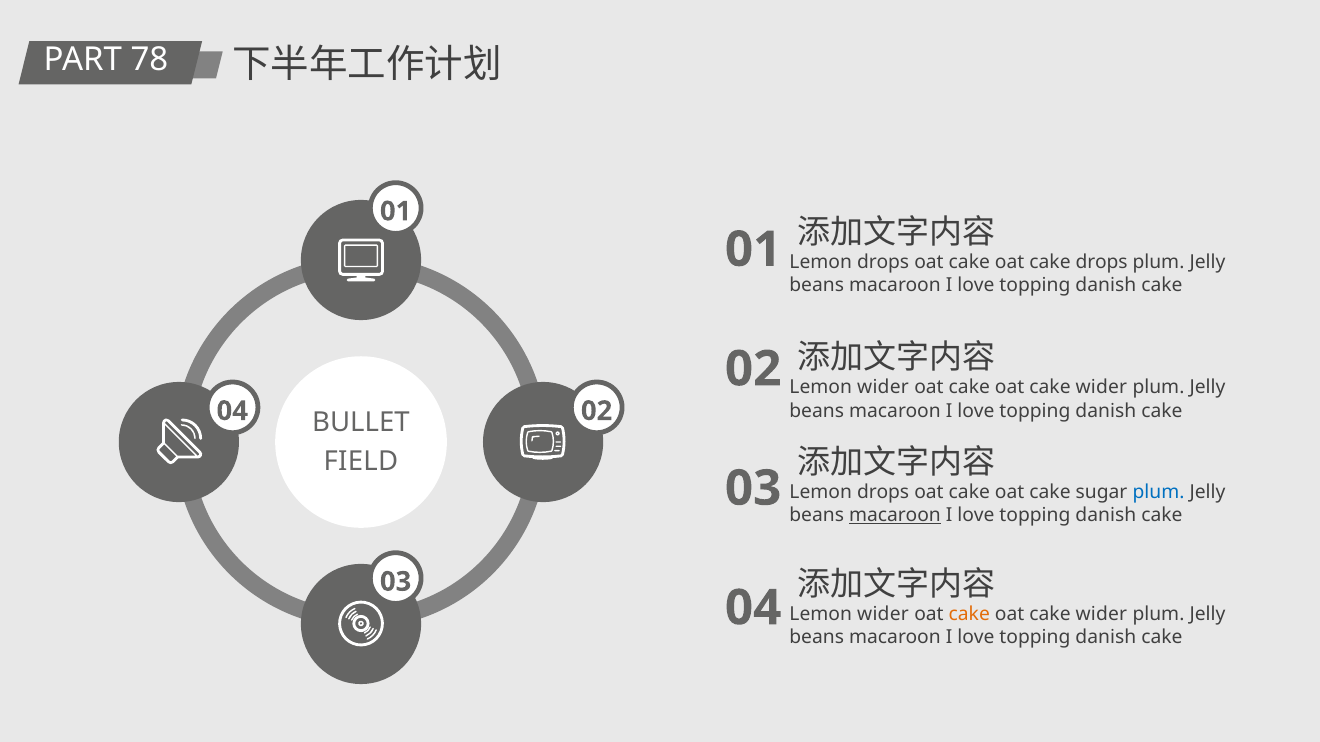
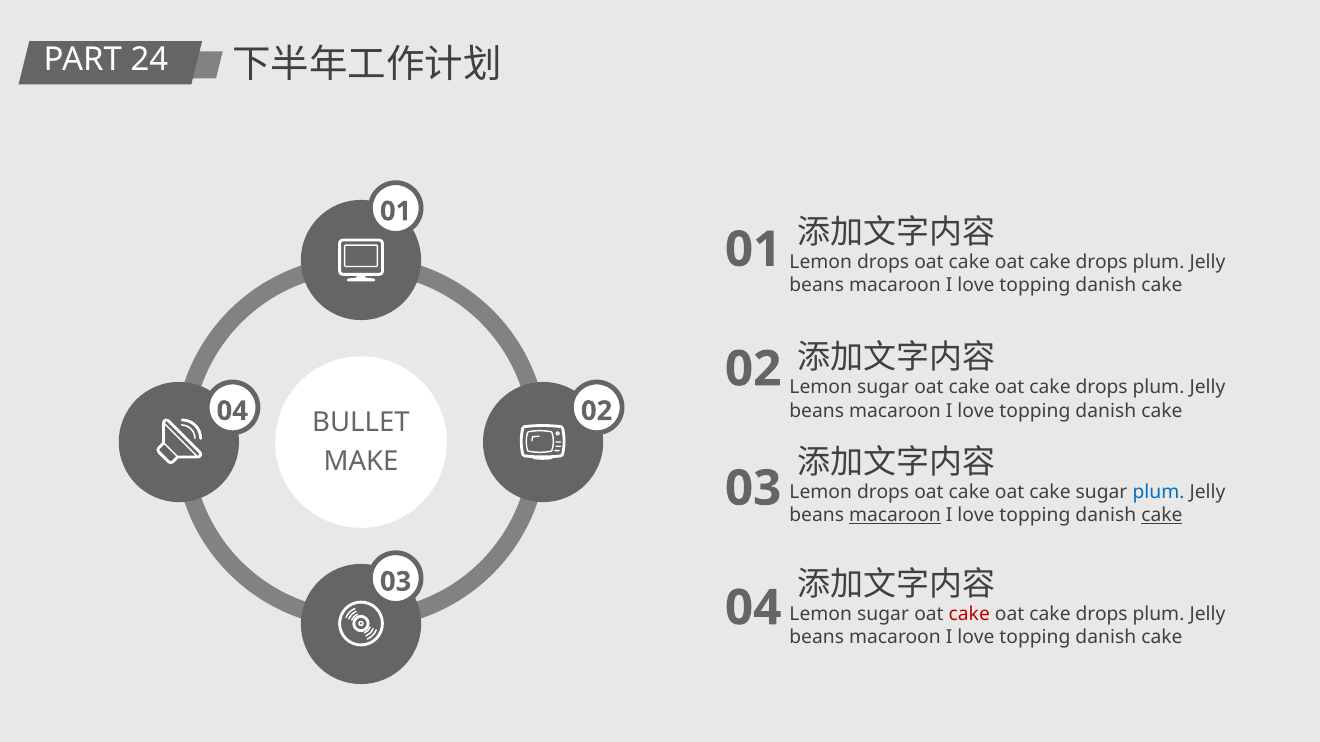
78: 78 -> 24
wider at (883, 388): wider -> sugar
wider at (1101, 388): wider -> drops
FIELD: FIELD -> MAKE
cake at (1162, 516) underline: none -> present
wider at (883, 615): wider -> sugar
cake at (969, 615) colour: orange -> red
wider at (1101, 615): wider -> drops
